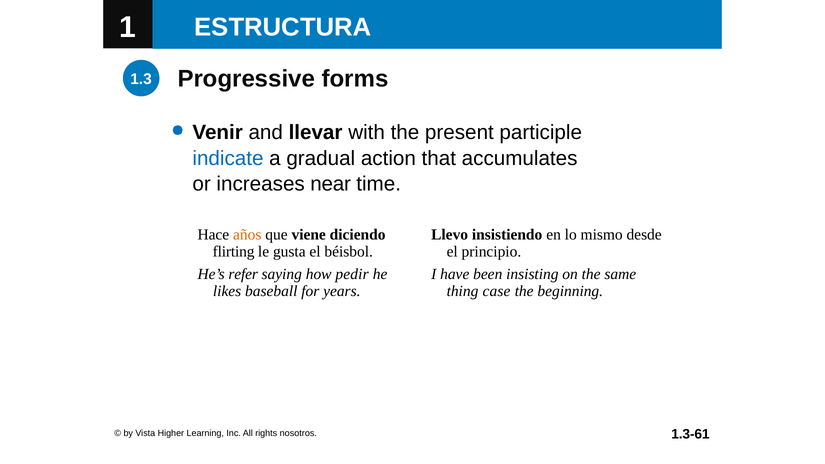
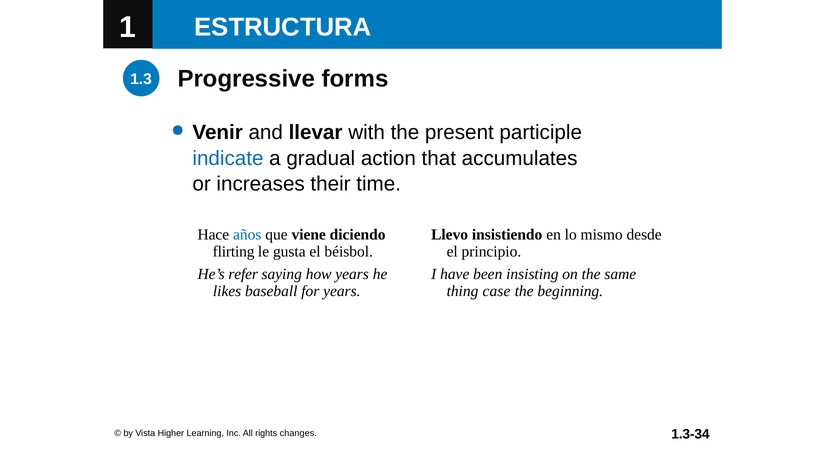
near: near -> their
años colour: orange -> blue
how pedir: pedir -> years
1.3-61: 1.3-61 -> 1.3-34
nosotros: nosotros -> changes
